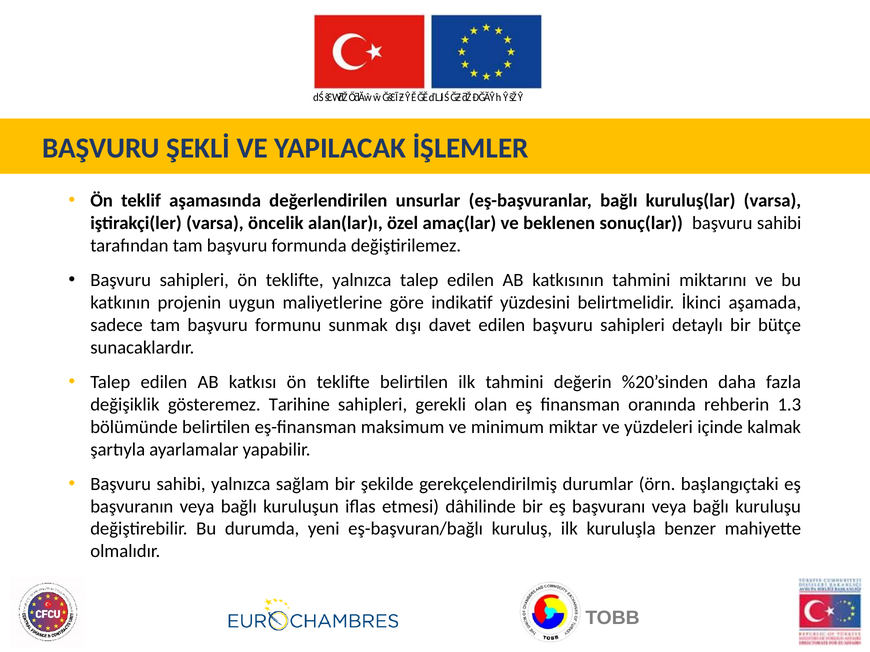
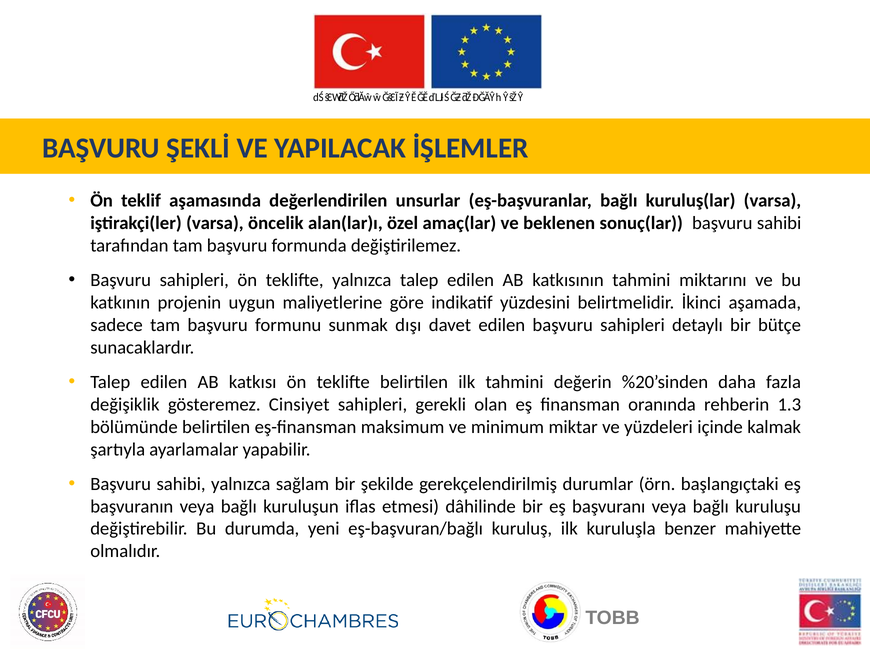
Tarihine: Tarihine -> Cinsiyet
